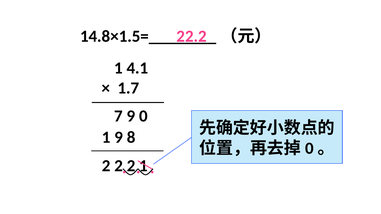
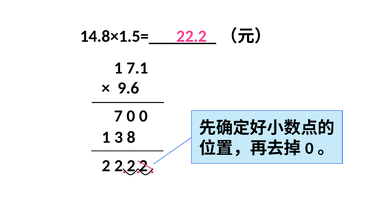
4.1: 4.1 -> 7.1
1.7: 1.7 -> 9.6
7 9: 9 -> 0
1 9: 9 -> 3
2 2 2 1: 1 -> 2
